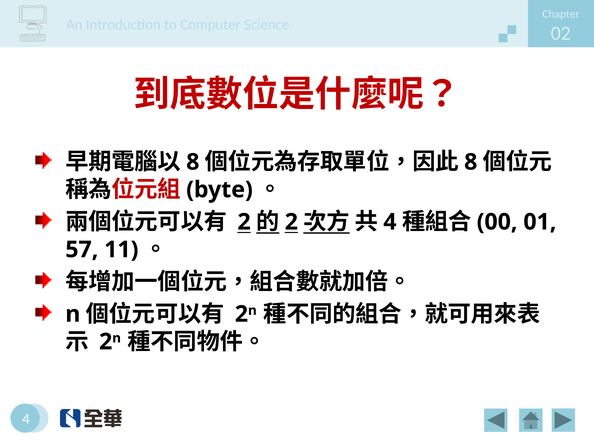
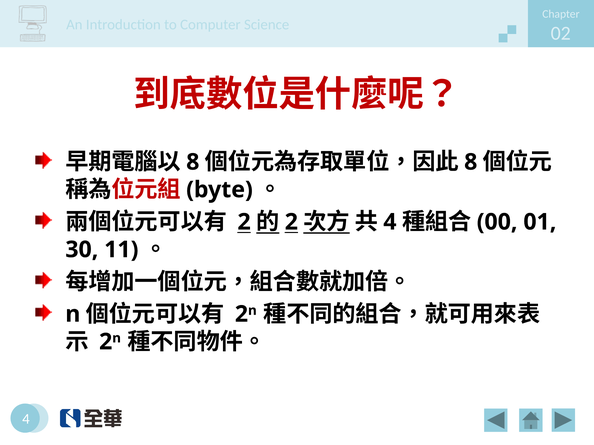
57: 57 -> 30
